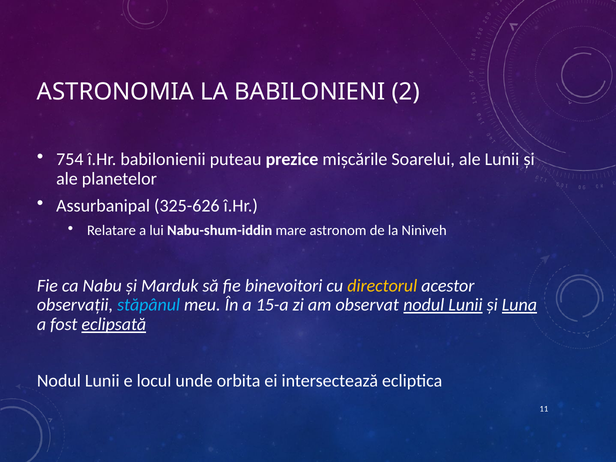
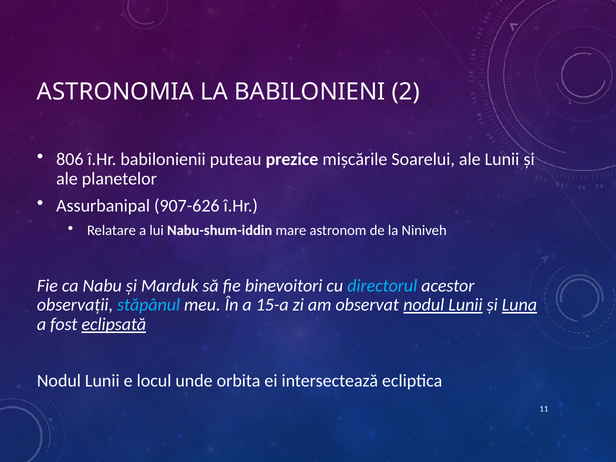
754: 754 -> 806
325-626: 325-626 -> 907-626
directorul colour: yellow -> light blue
